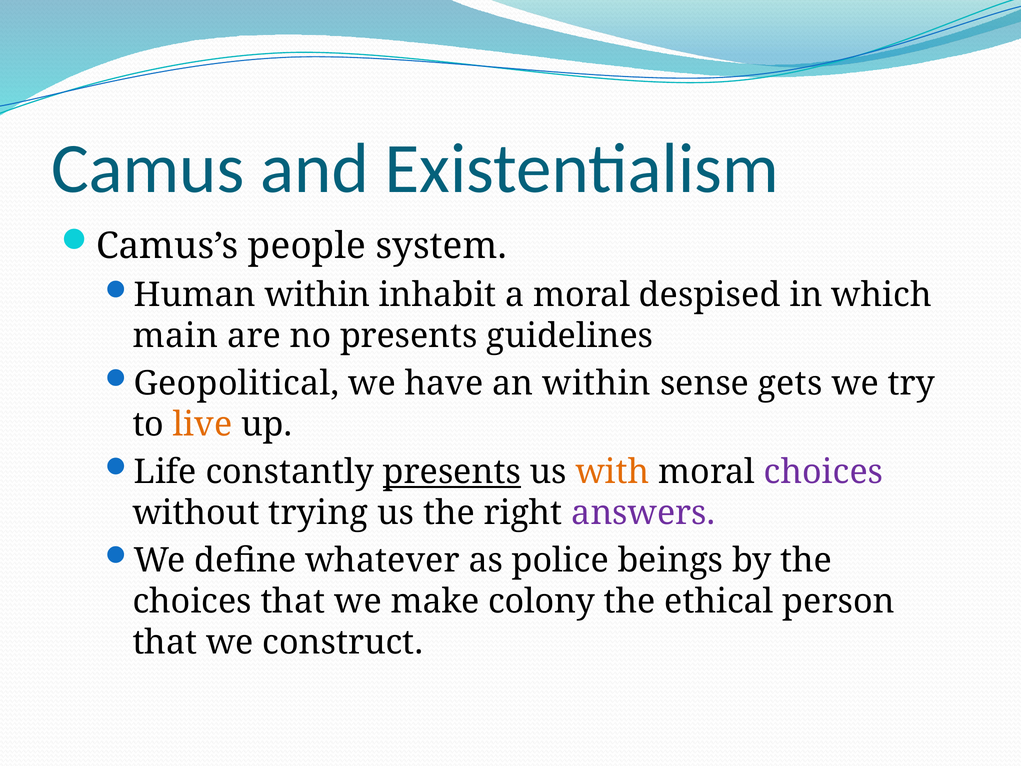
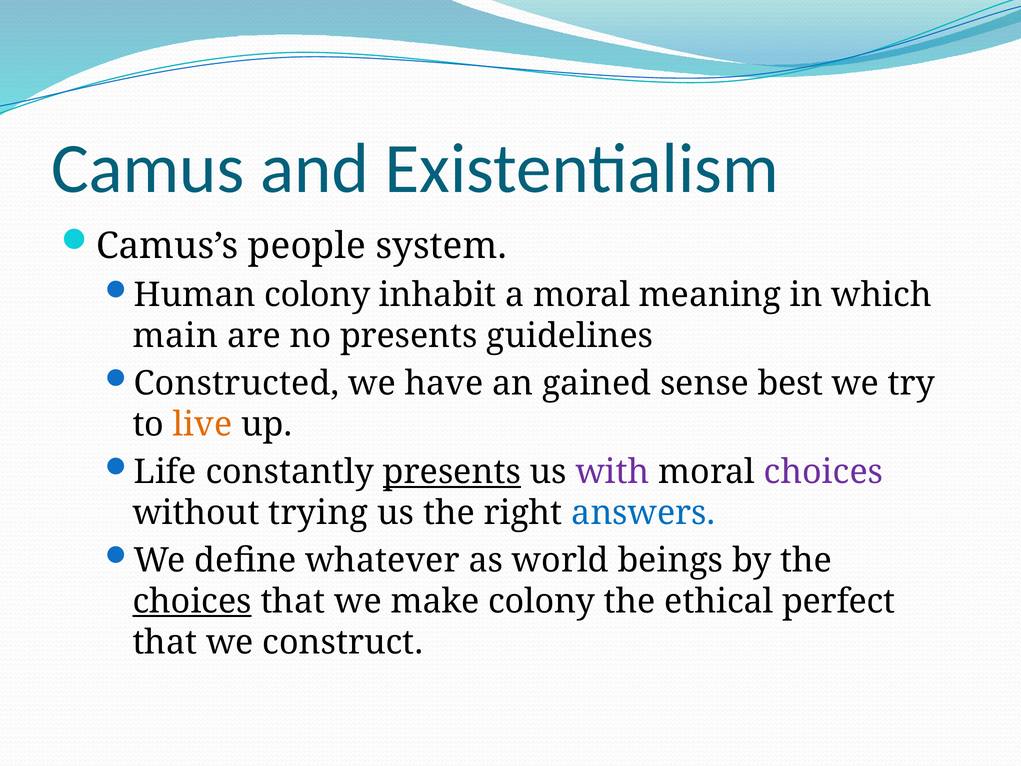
Human within: within -> colony
despised: despised -> meaning
Geopolitical: Geopolitical -> Constructed
an within: within -> gained
gets: gets -> best
with colour: orange -> purple
answers colour: purple -> blue
police: police -> world
choices at (192, 601) underline: none -> present
person: person -> perfect
